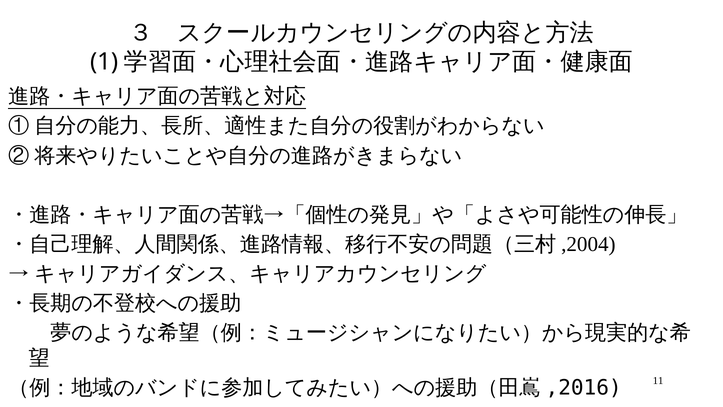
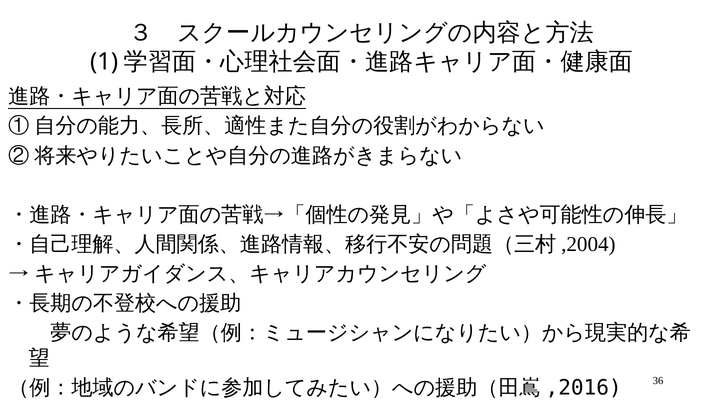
11: 11 -> 36
